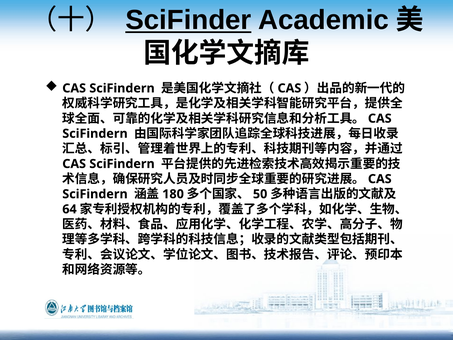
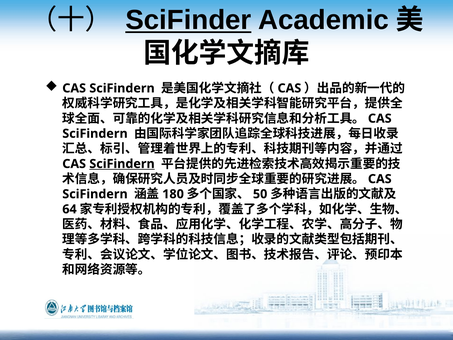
SciFindern at (122, 164) underline: none -> present
